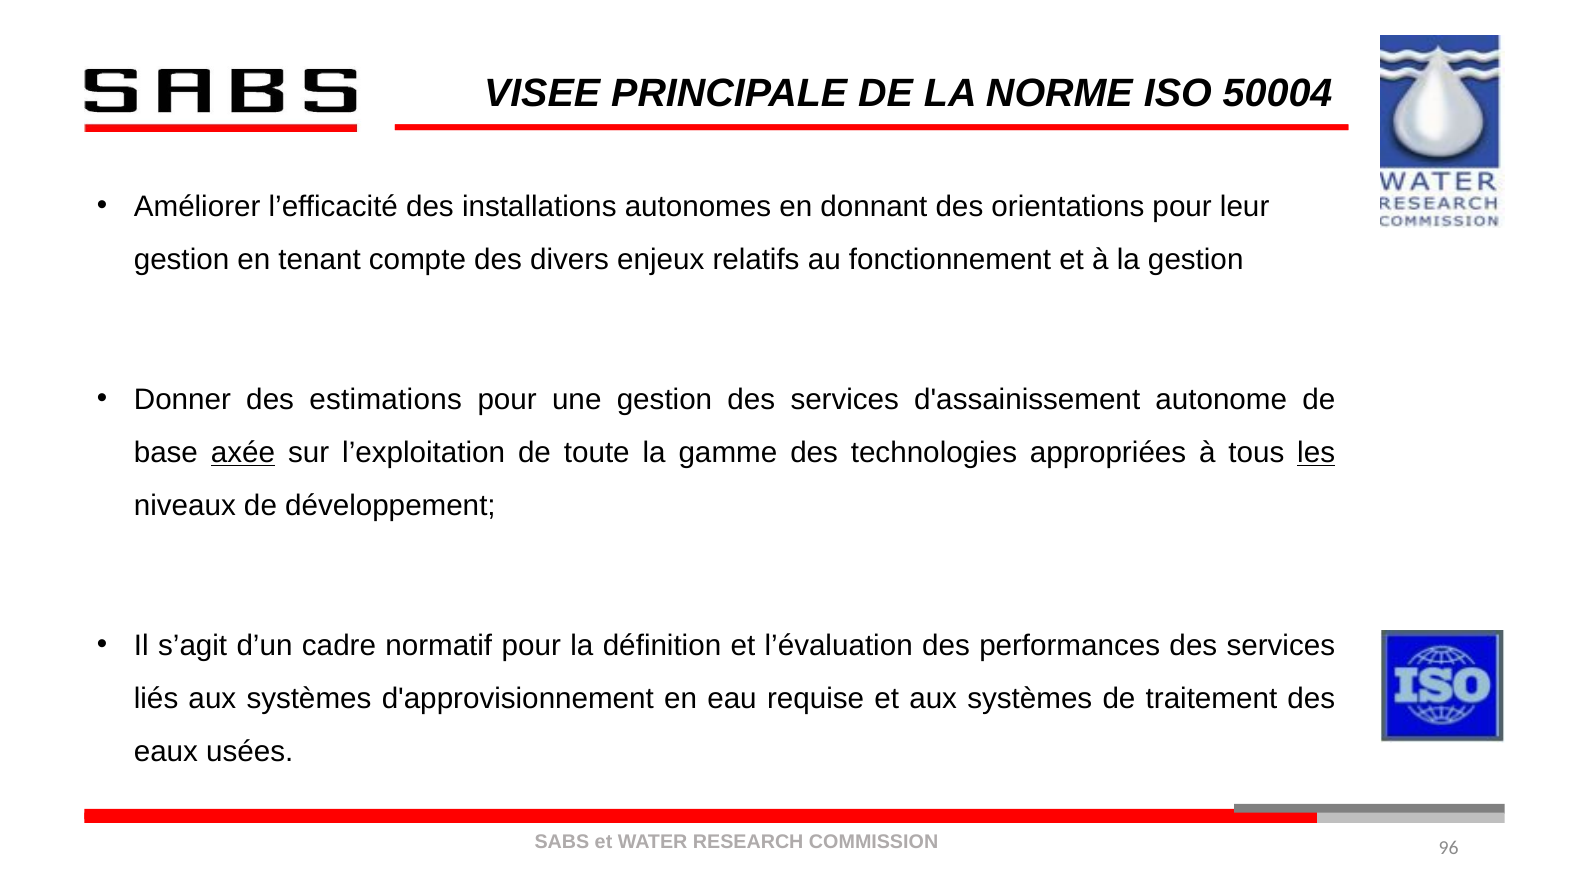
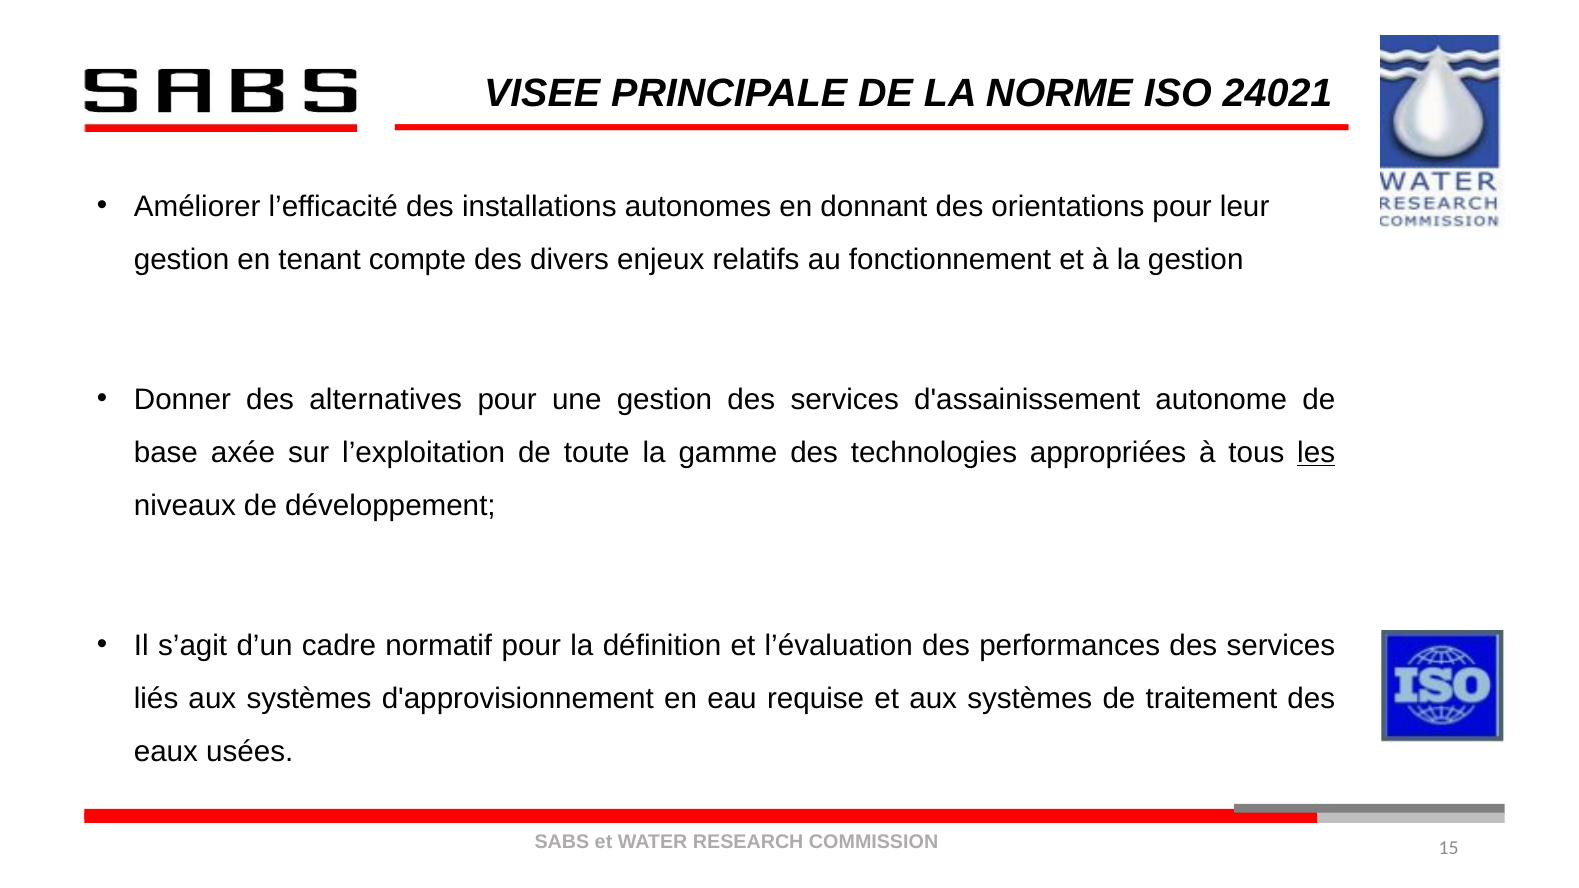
50004: 50004 -> 24021
estimations: estimations -> alternatives
axée underline: present -> none
96: 96 -> 15
